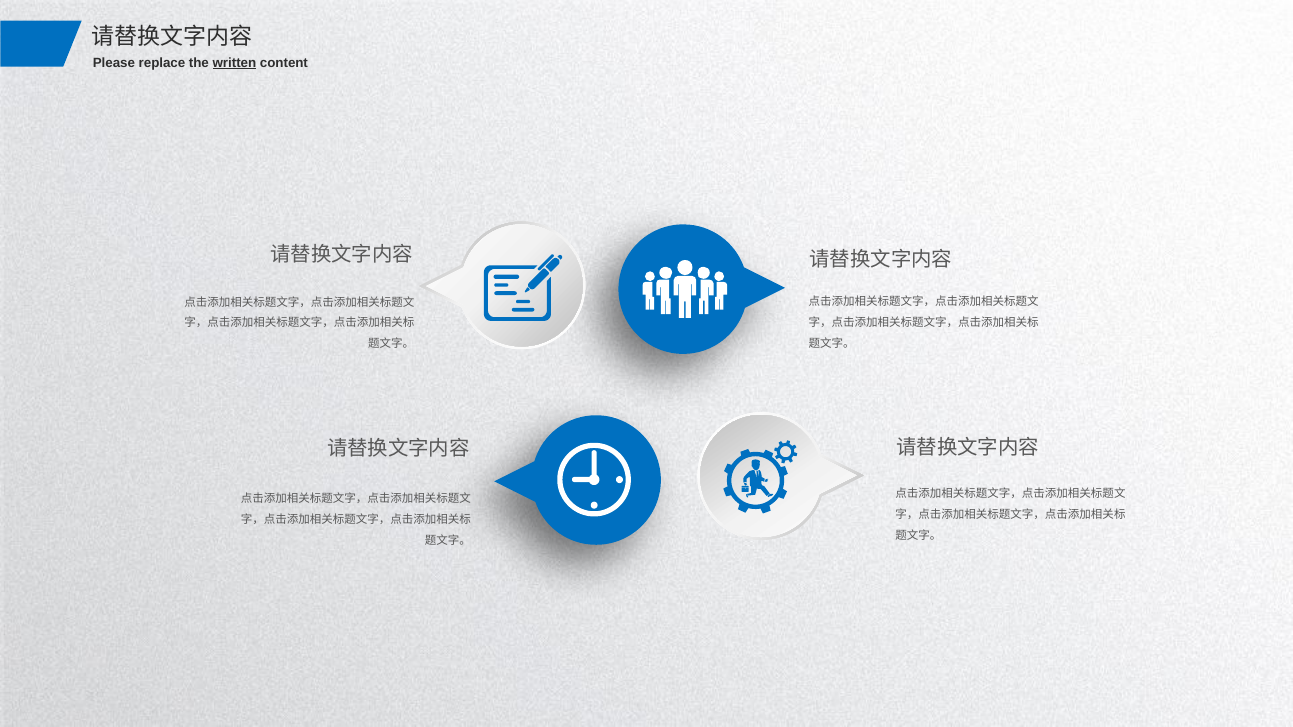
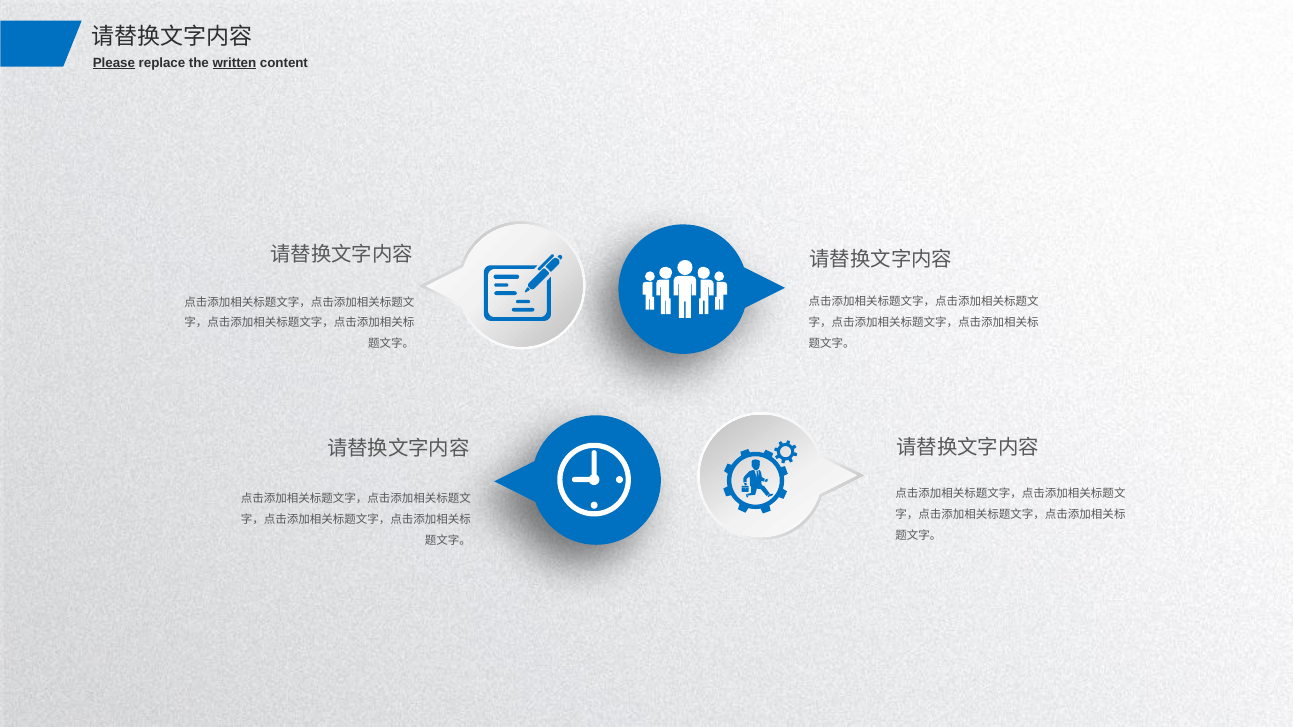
Please underline: none -> present
